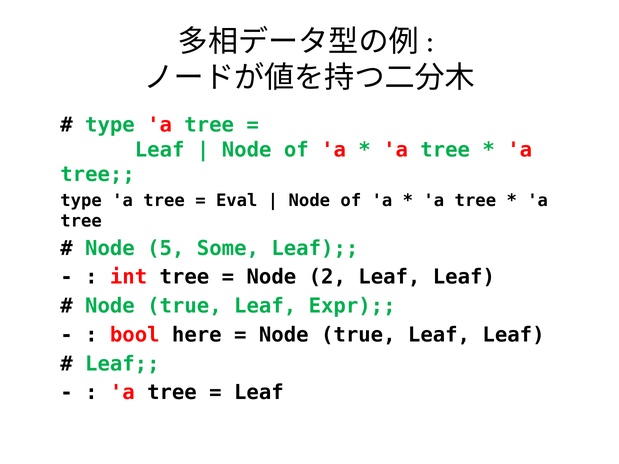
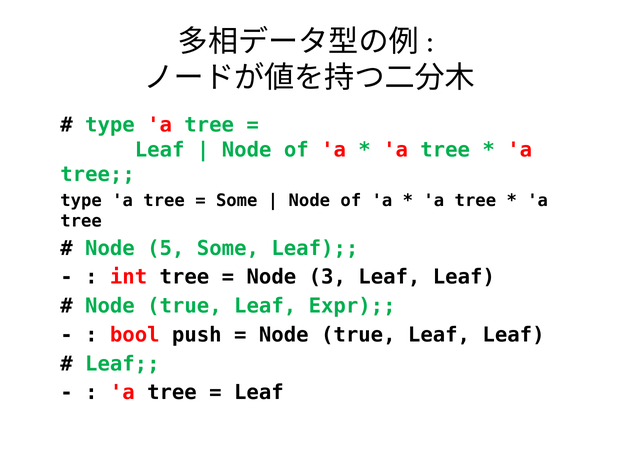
Eval at (237, 201): Eval -> Some
2: 2 -> 3
here: here -> push
